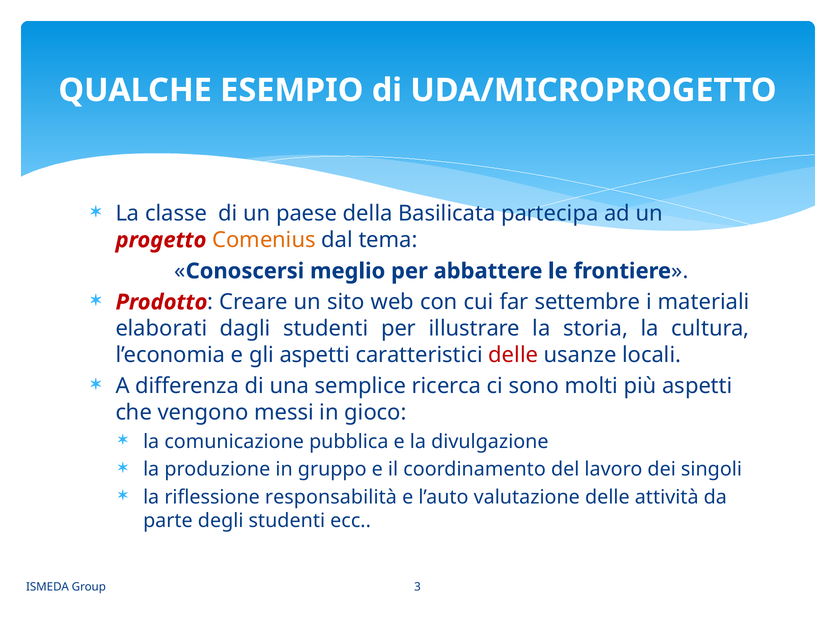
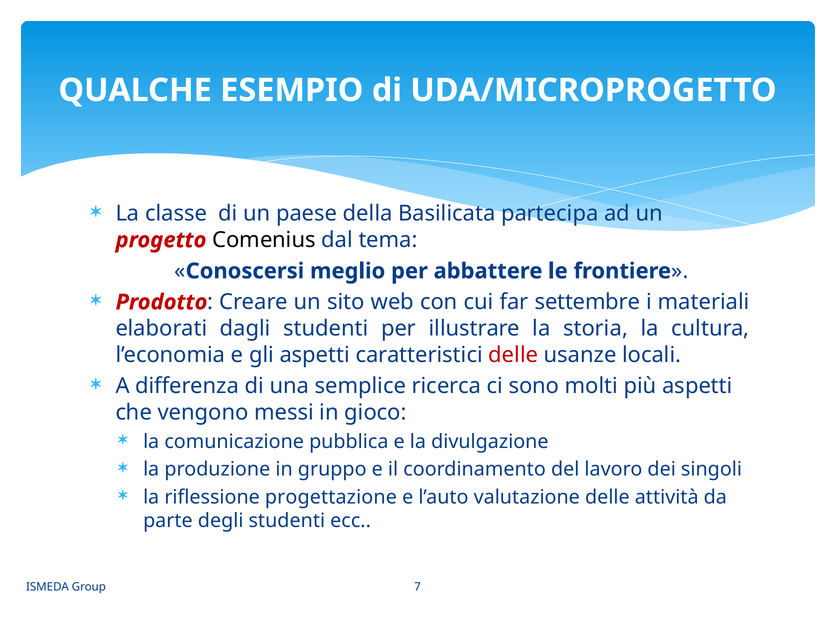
Comenius colour: orange -> black
responsabilità: responsabilità -> progettazione
3: 3 -> 7
